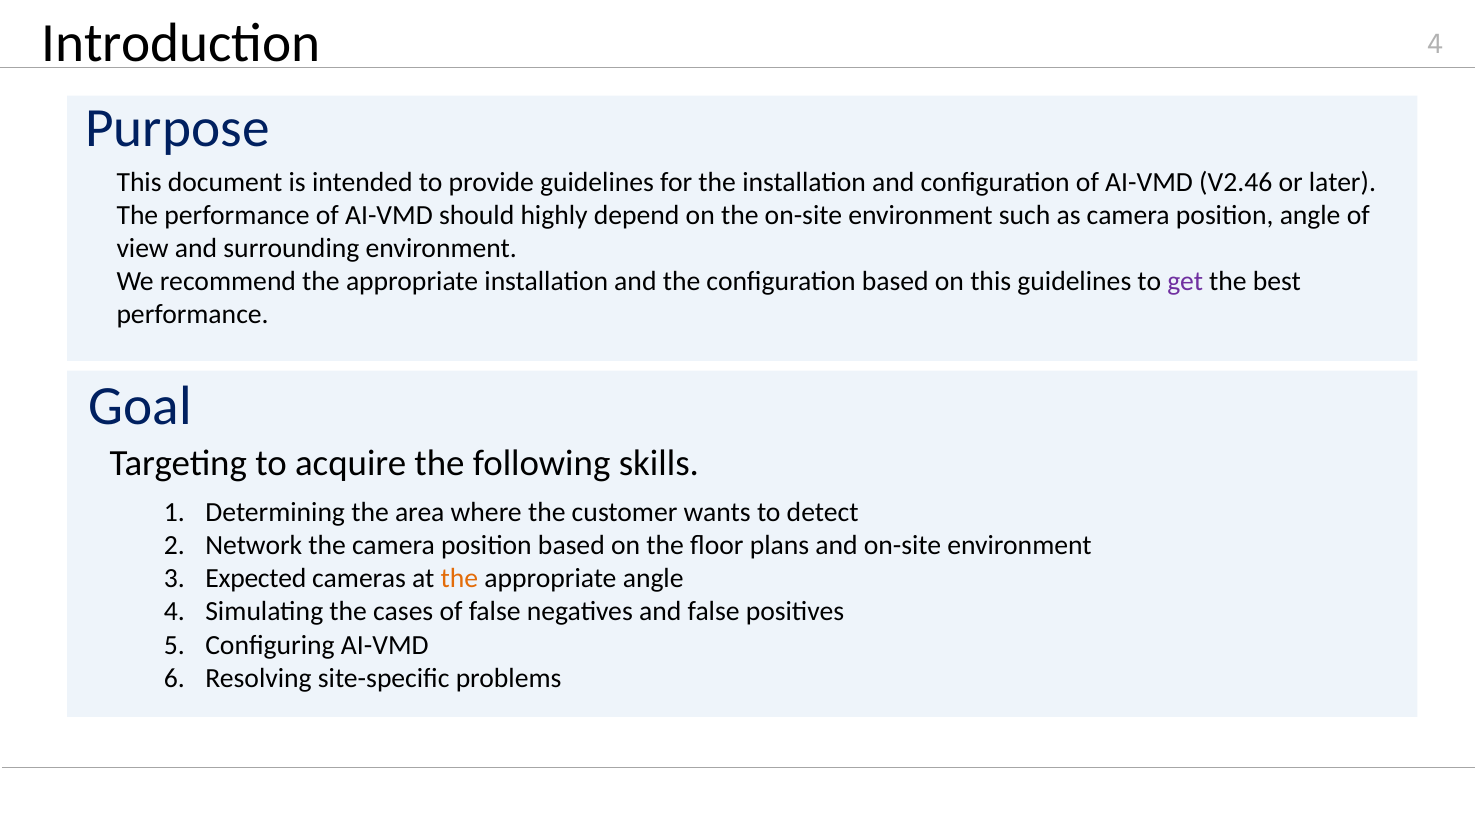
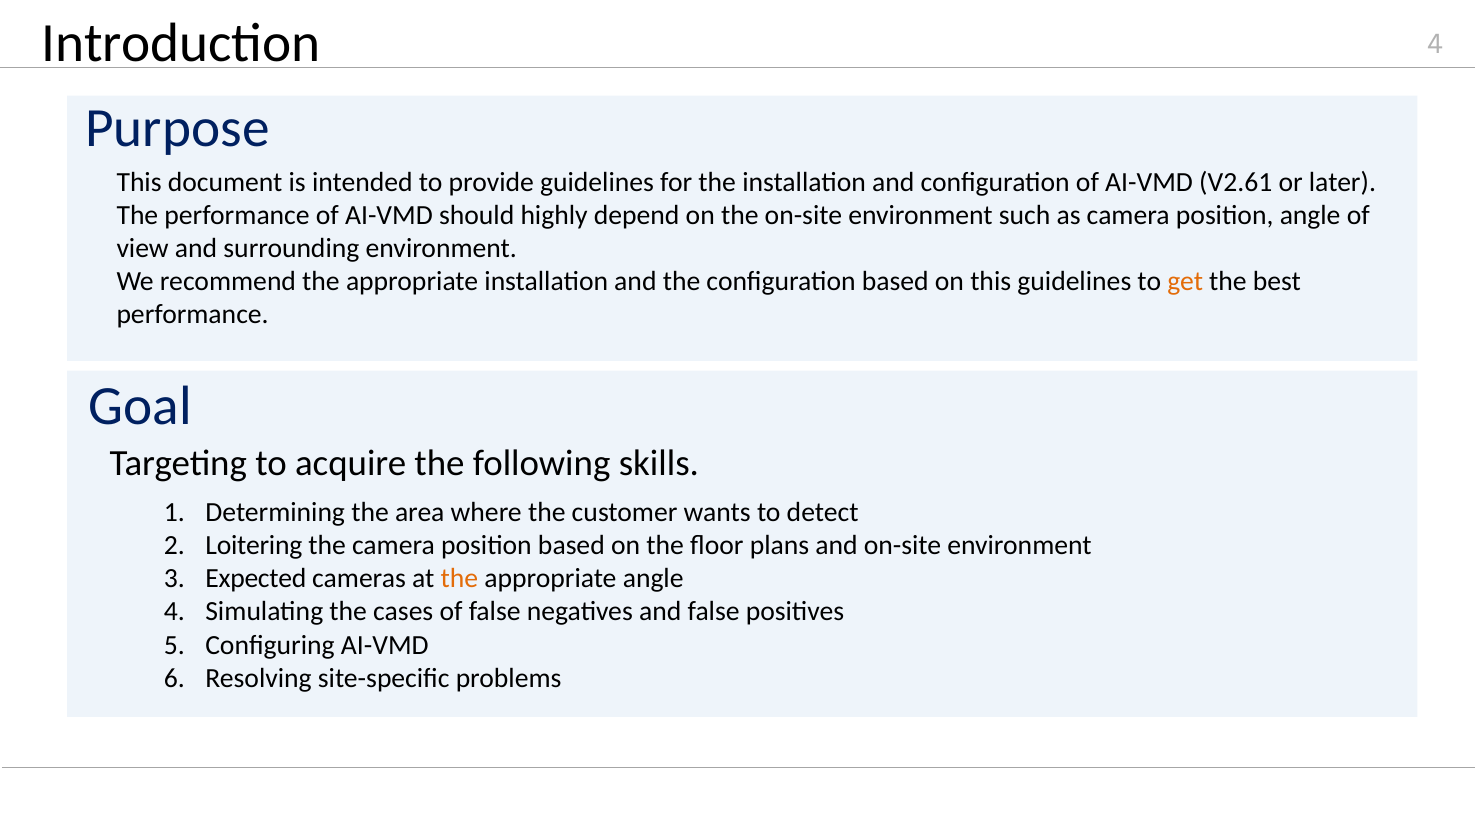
V2.46: V2.46 -> V2.61
get colour: purple -> orange
Network: Network -> Loitering
